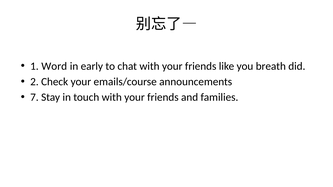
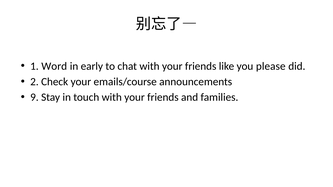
breath: breath -> please
7: 7 -> 9
